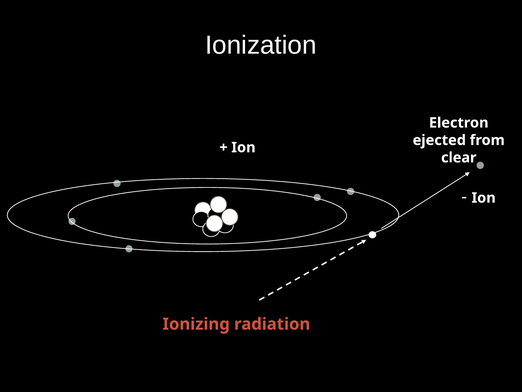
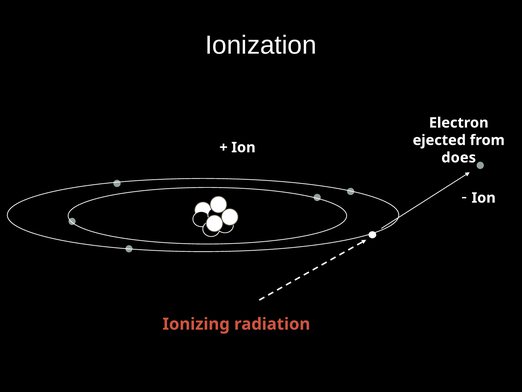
clear: clear -> does
